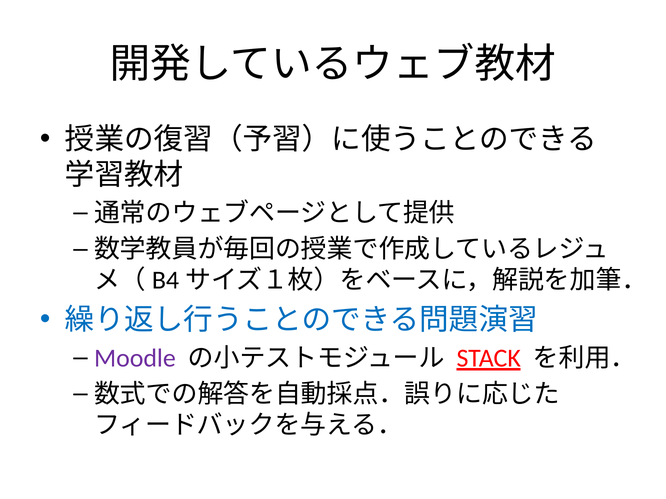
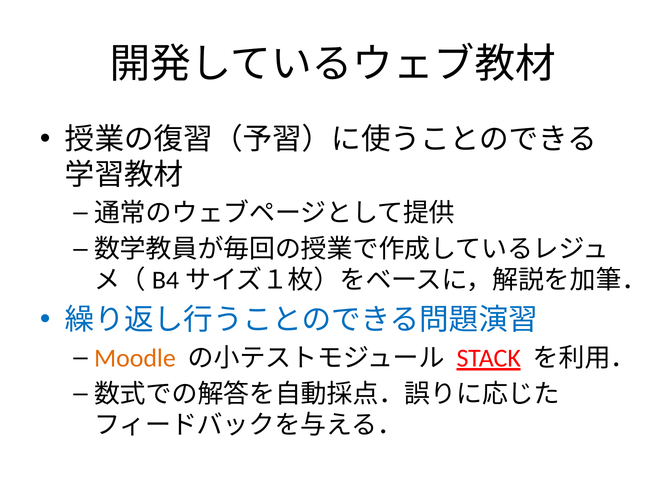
Moodle colour: purple -> orange
